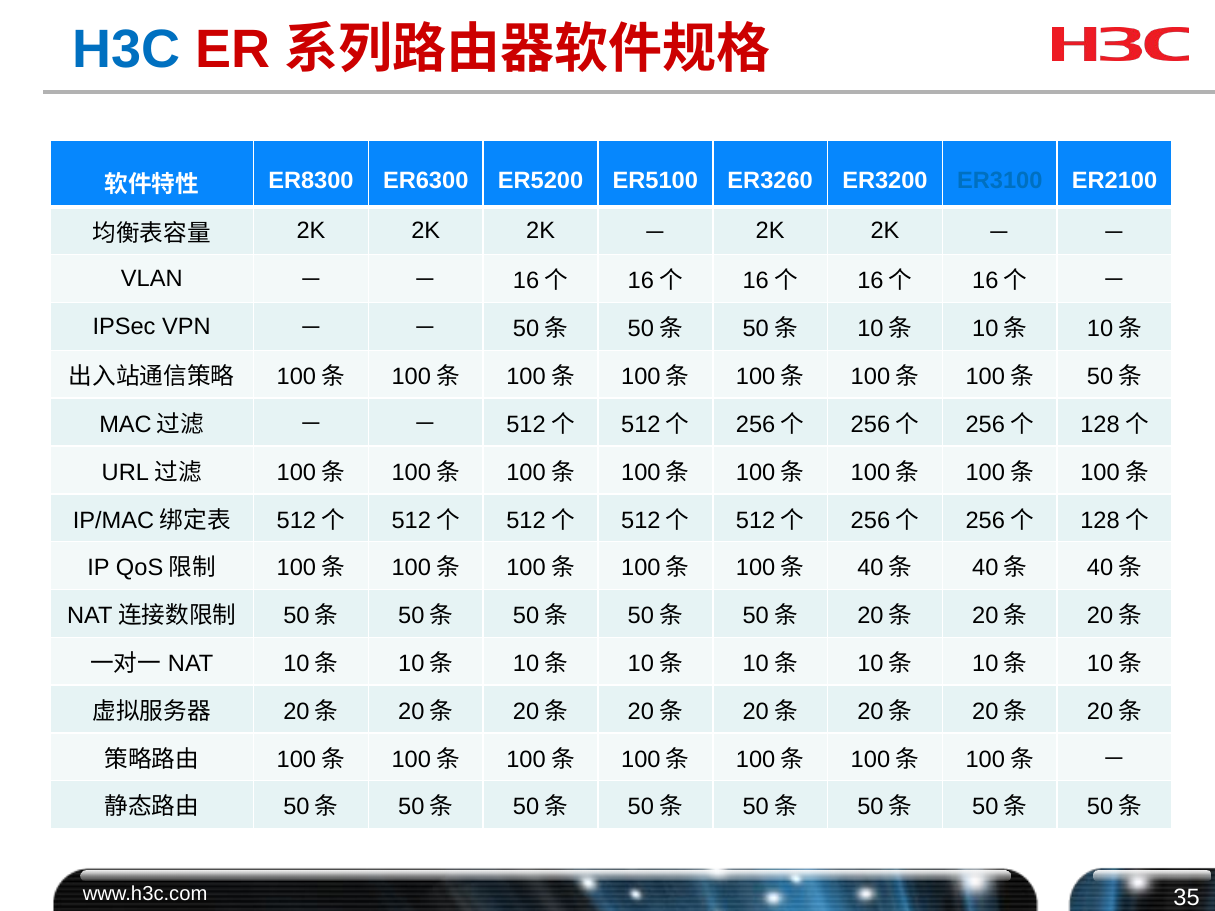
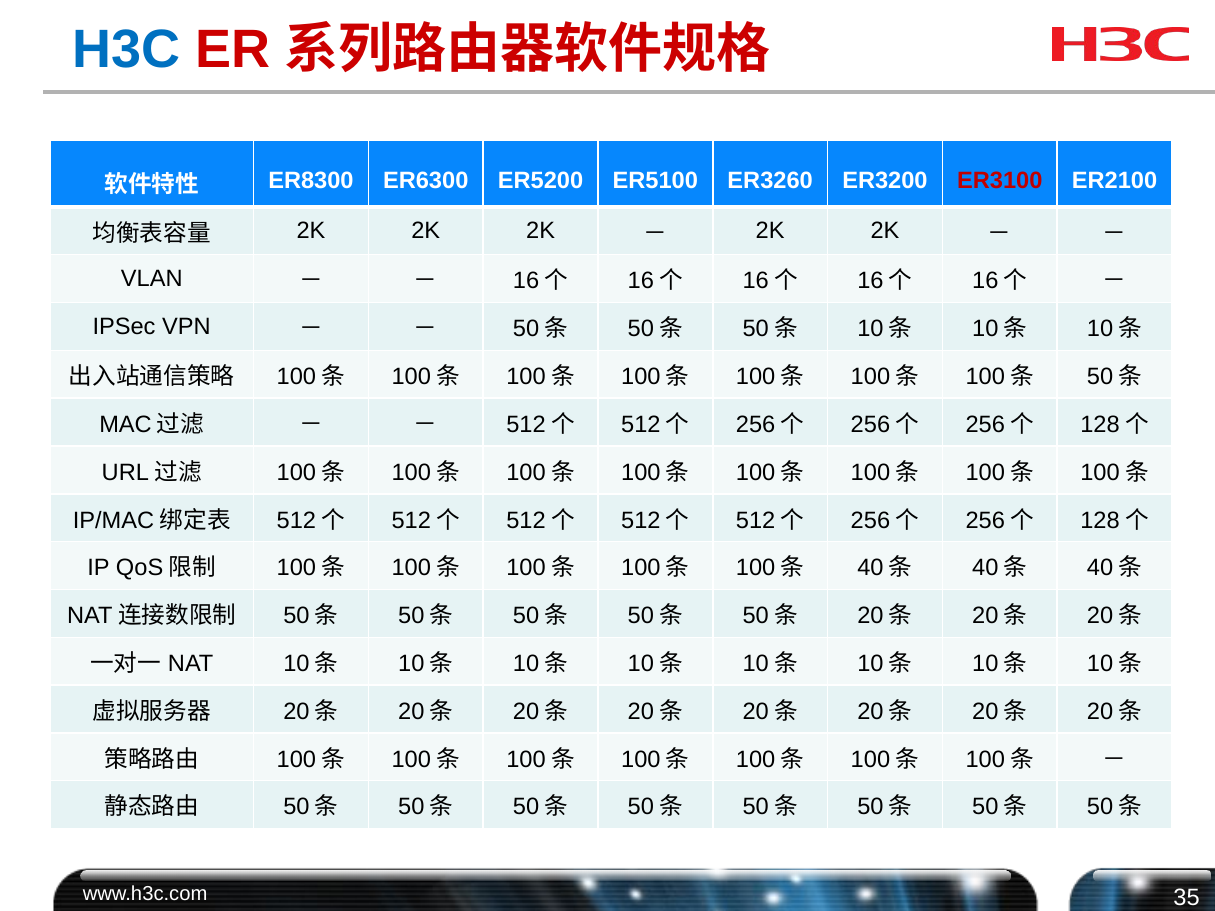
ER3100 colour: blue -> red
